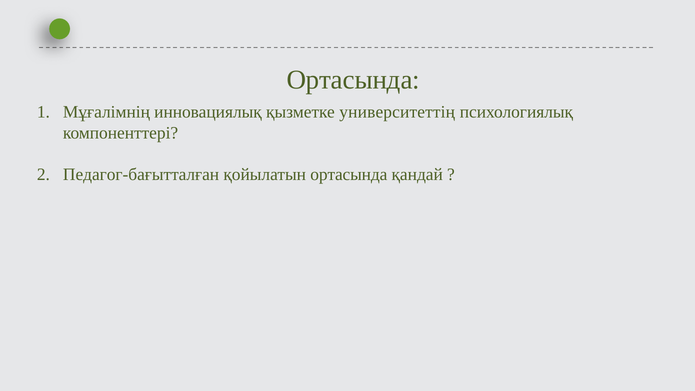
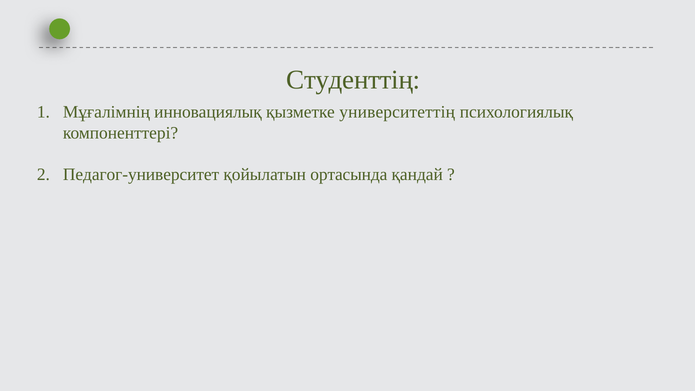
Ортасында at (353, 80): Ортасында -> Студенттің
Педагог-бағытталған: Педагог-бағытталған -> Педагог-университет
